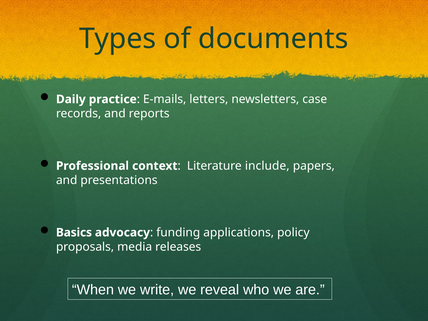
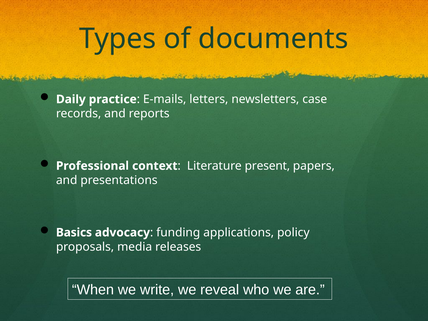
include: include -> present
